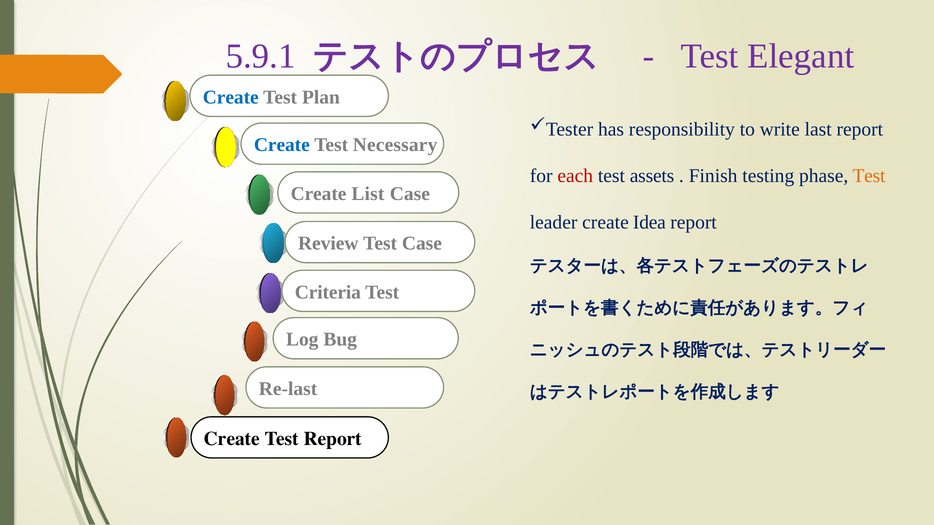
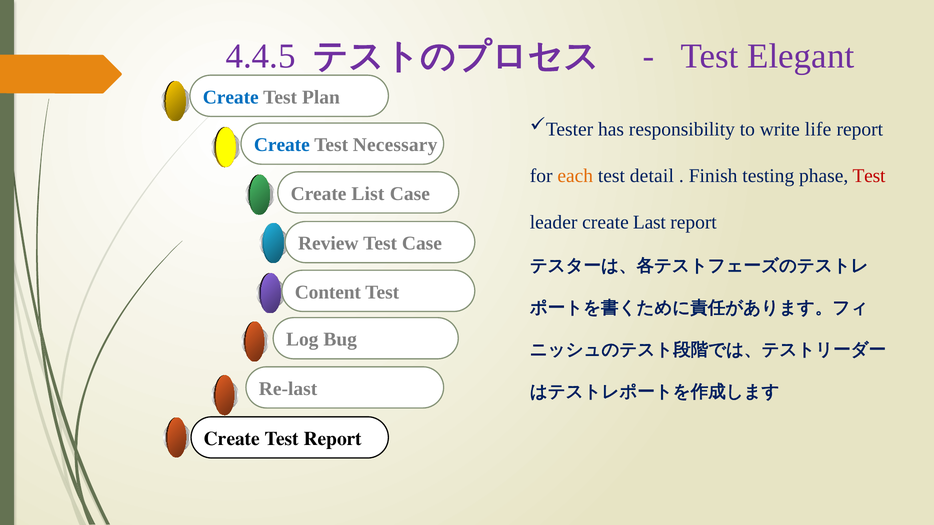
5.9.1: 5.9.1 -> 4.4.5
last: last -> life
each colour: red -> orange
assets: assets -> detail
Test at (869, 176) colour: orange -> red
Idea: Idea -> Last
Criteria: Criteria -> Content
